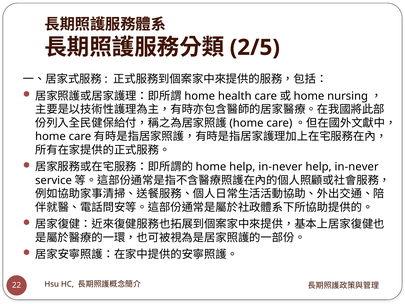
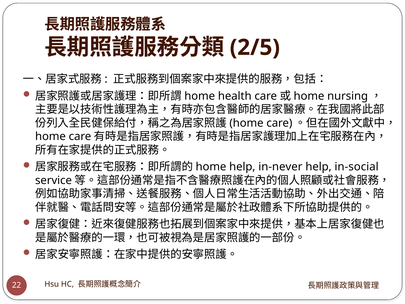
in-never at (357, 167): in-never -> in-social
